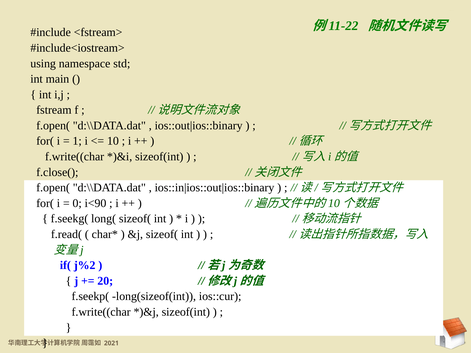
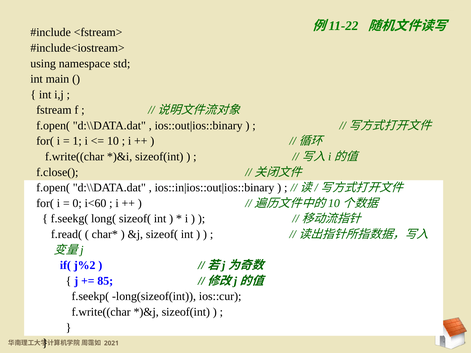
i<90: i<90 -> i<60
20: 20 -> 85
